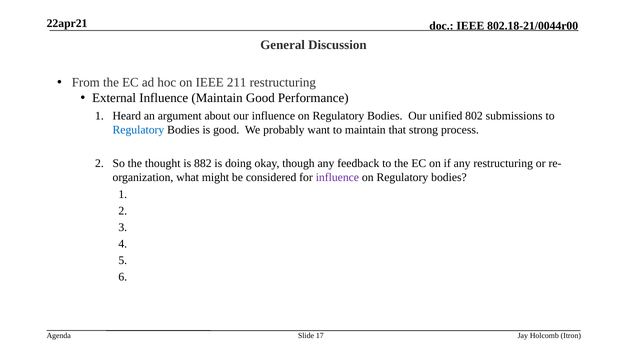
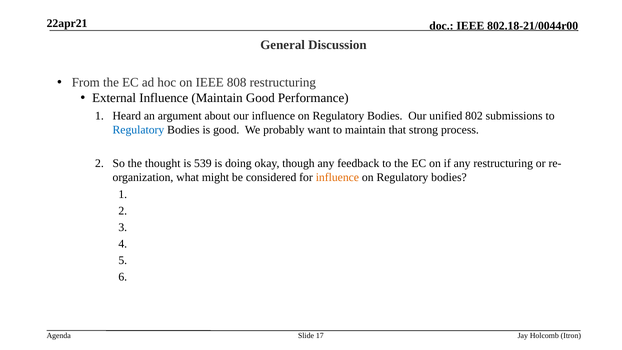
211: 211 -> 808
882: 882 -> 539
influence at (337, 177) colour: purple -> orange
